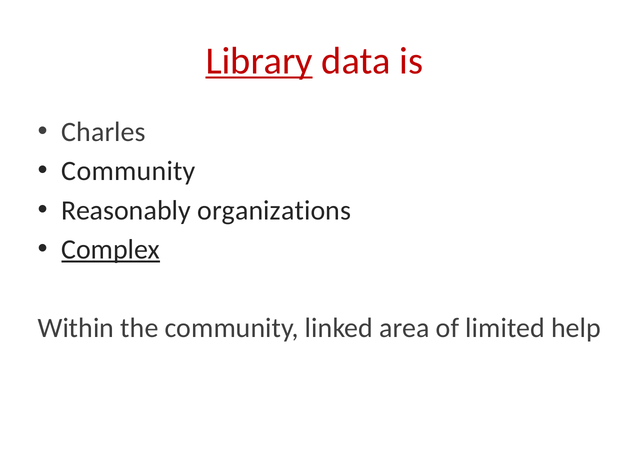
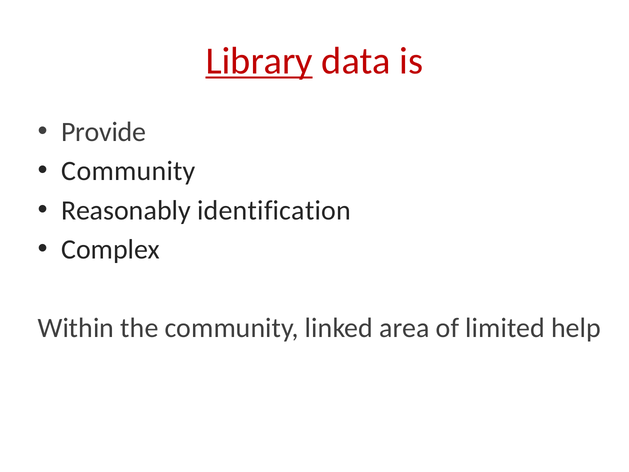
Charles: Charles -> Provide
organizations: organizations -> identification
Complex underline: present -> none
